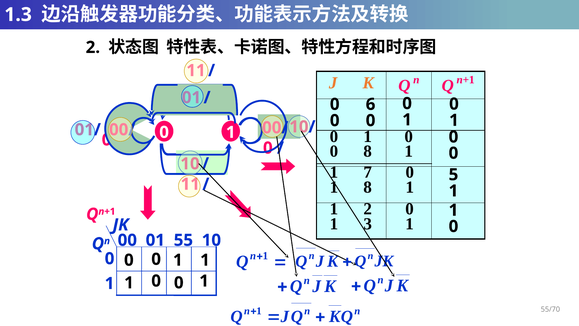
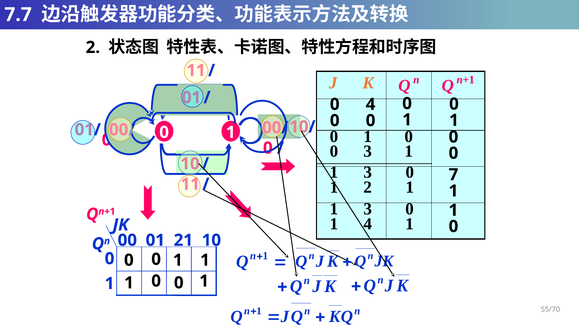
1.3: 1.3 -> 7.7
0 6: 6 -> 4
0 8: 8 -> 3
7 at (368, 172): 7 -> 3
1 8: 8 -> 2
5: 5 -> 7
2 at (368, 209): 2 -> 3
1 3: 3 -> 4
55: 55 -> 21
